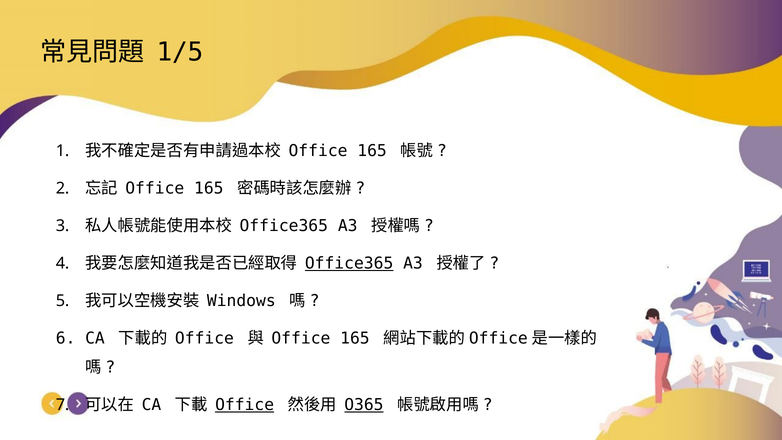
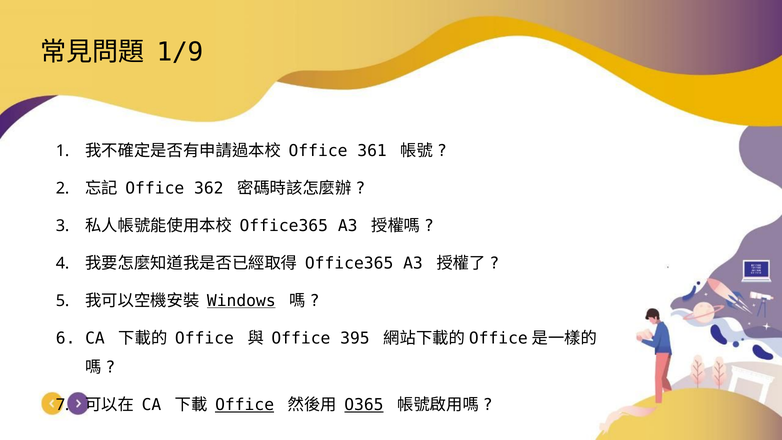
1/5: 1/5 -> 1/9
165 at (372, 151): 165 -> 361
165 at (209, 188): 165 -> 362
Office365 at (349, 263) underline: present -> none
Windows underline: none -> present
165 at (355, 338): 165 -> 395
